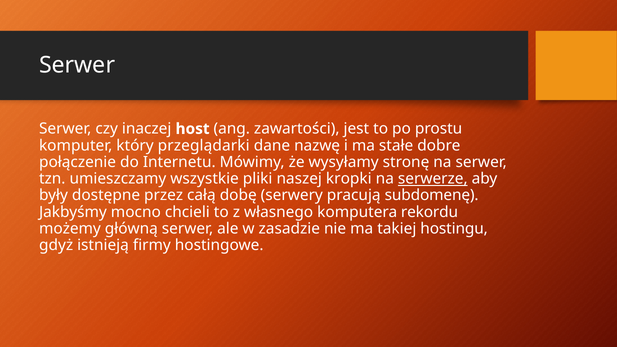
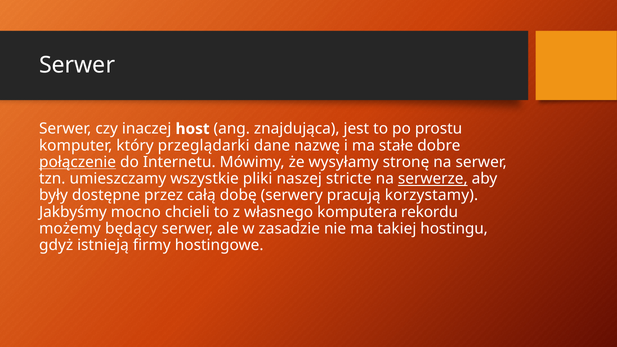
zawartości: zawartości -> znajdująca
połączenie underline: none -> present
kropki: kropki -> stricte
subdomenę: subdomenę -> korzystamy
główną: główną -> będący
